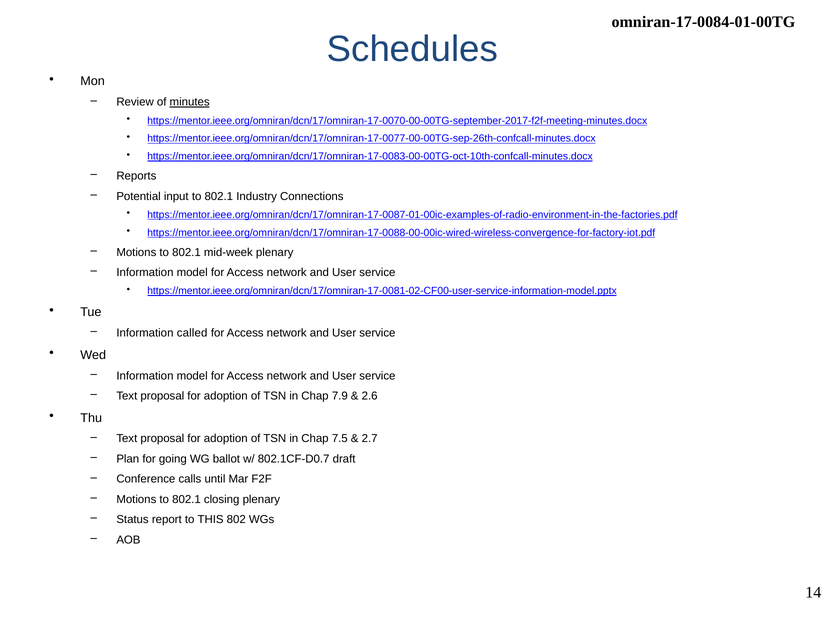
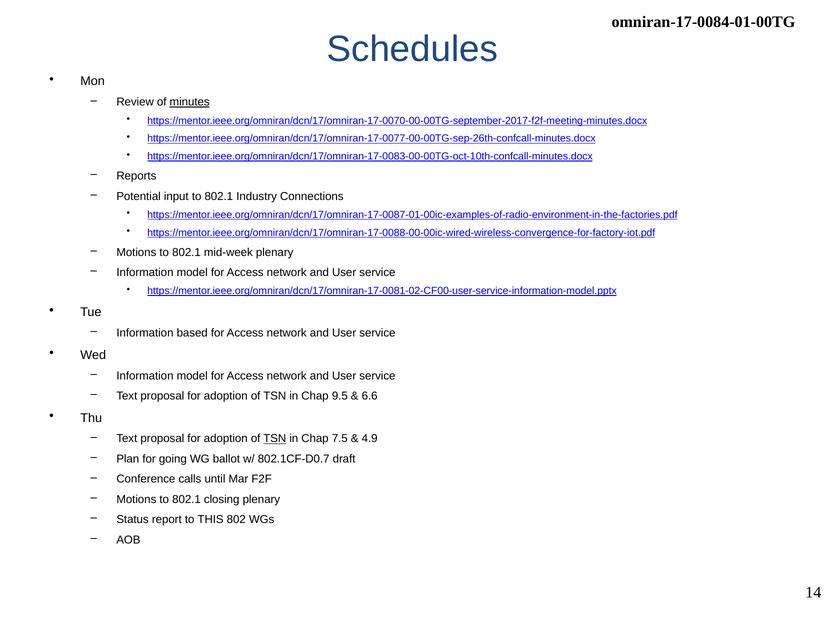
called: called -> based
7.9: 7.9 -> 9.5
2.6: 2.6 -> 6.6
TSN at (275, 439) underline: none -> present
2.7: 2.7 -> 4.9
